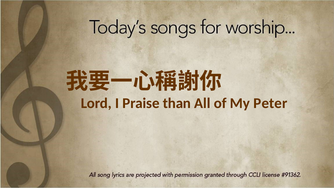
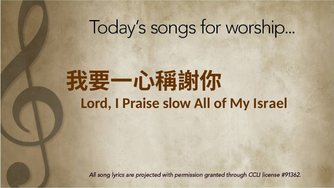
than: than -> slow
Peter: Peter -> Israel
